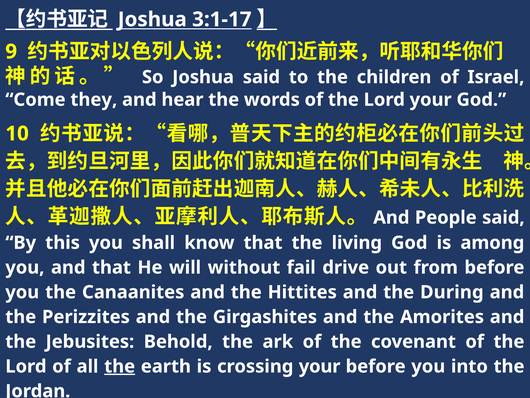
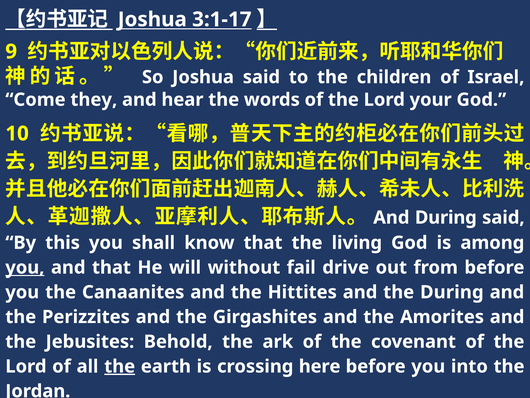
And People: People -> During
you at (25, 267) underline: none -> present
crossing your: your -> here
